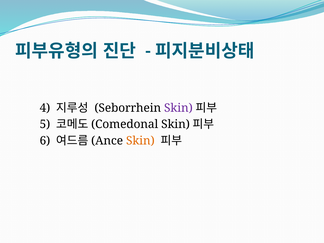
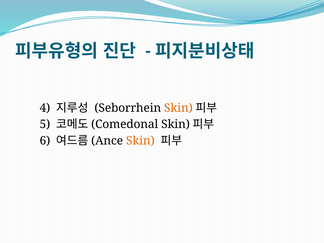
Skin at (178, 108) colour: purple -> orange
